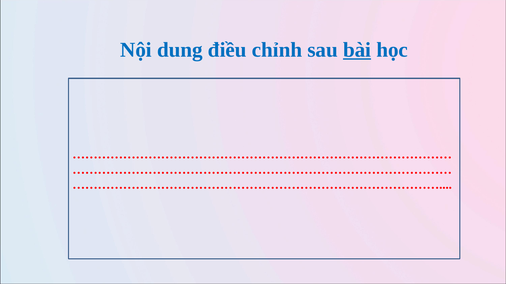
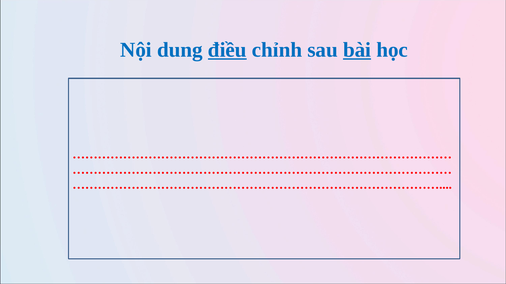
điều underline: none -> present
